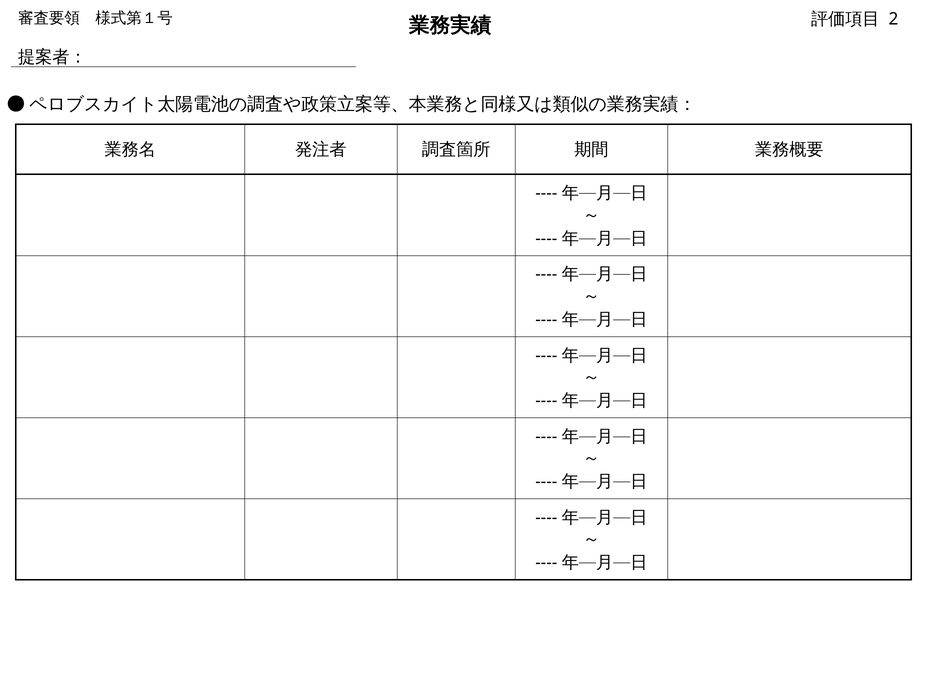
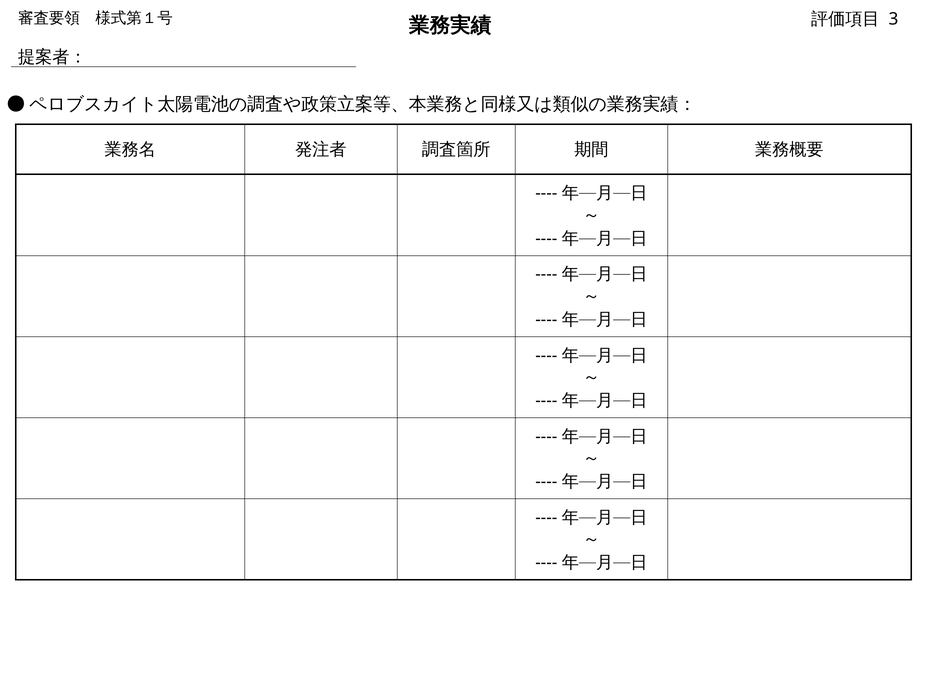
2: 2 -> 3
